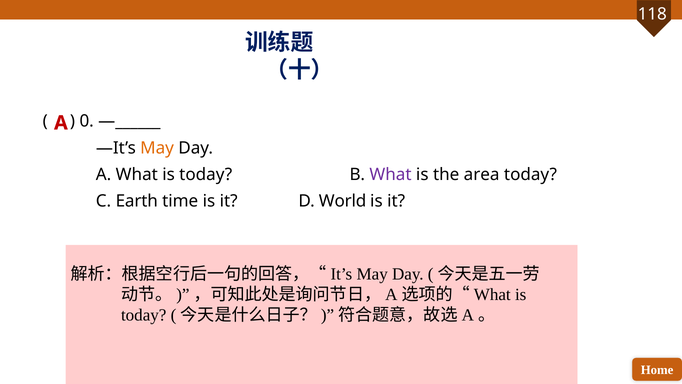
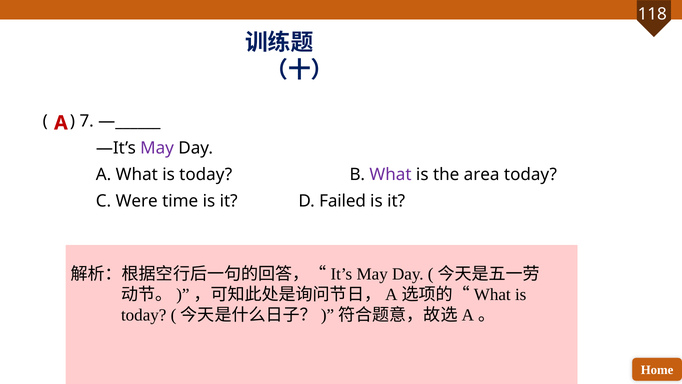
0: 0 -> 7
May at (157, 148) colour: orange -> purple
Earth: Earth -> Were
World: World -> Failed
